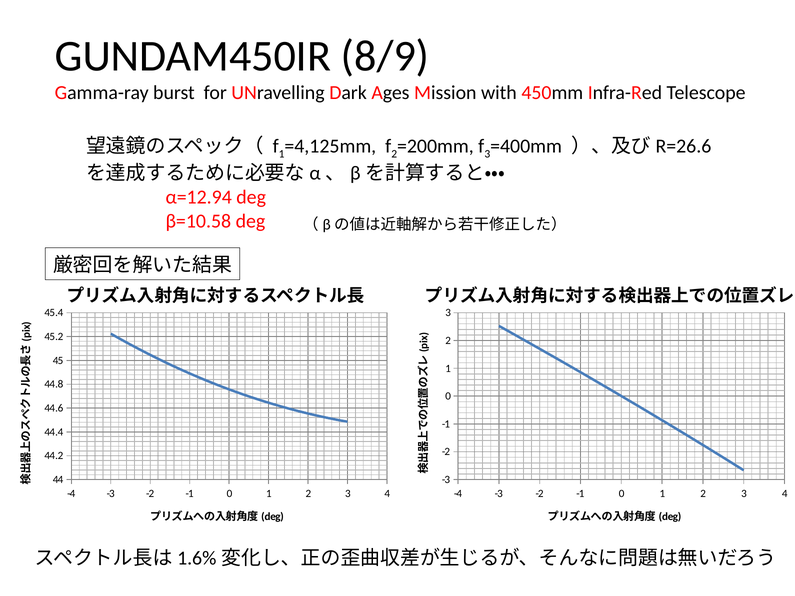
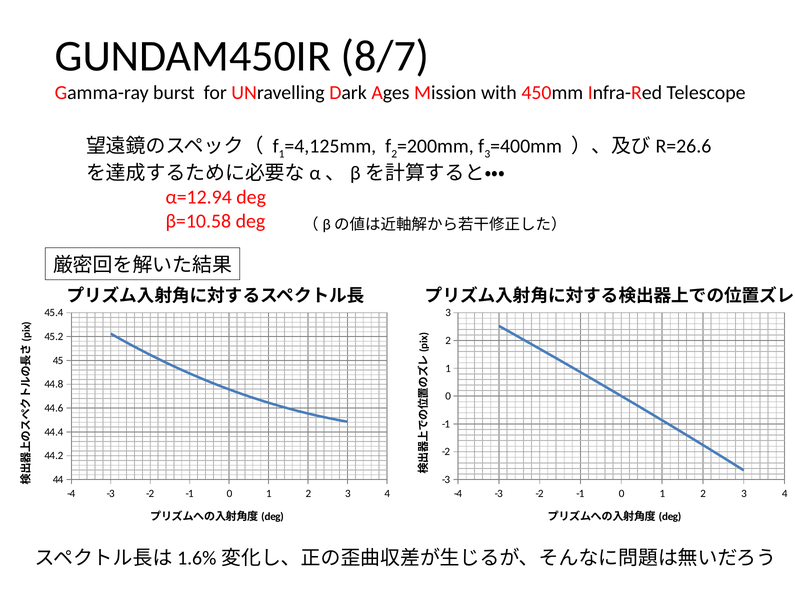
8/9: 8/9 -> 8/7
